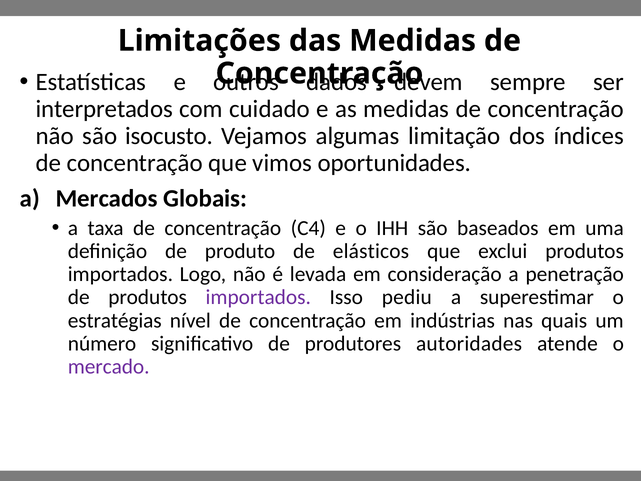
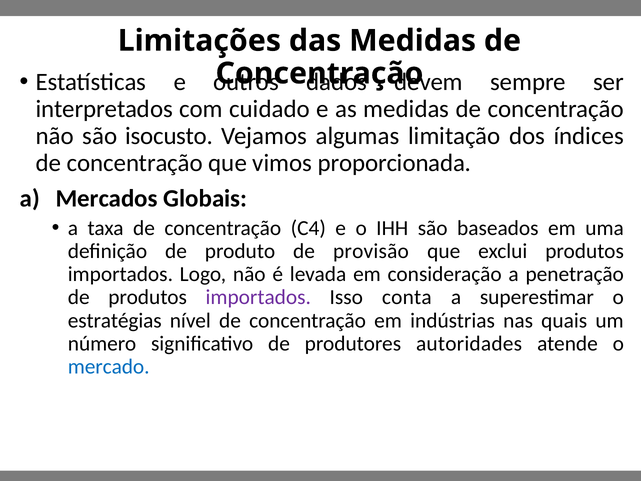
oportunidades: oportunidades -> proporcionada
elásticos: elásticos -> provisão
pediu: pediu -> conta
mercado colour: purple -> blue
